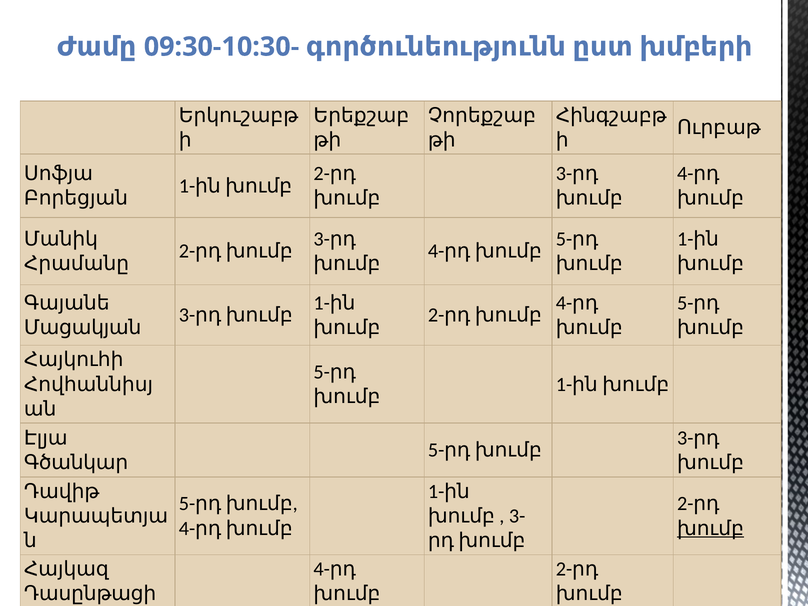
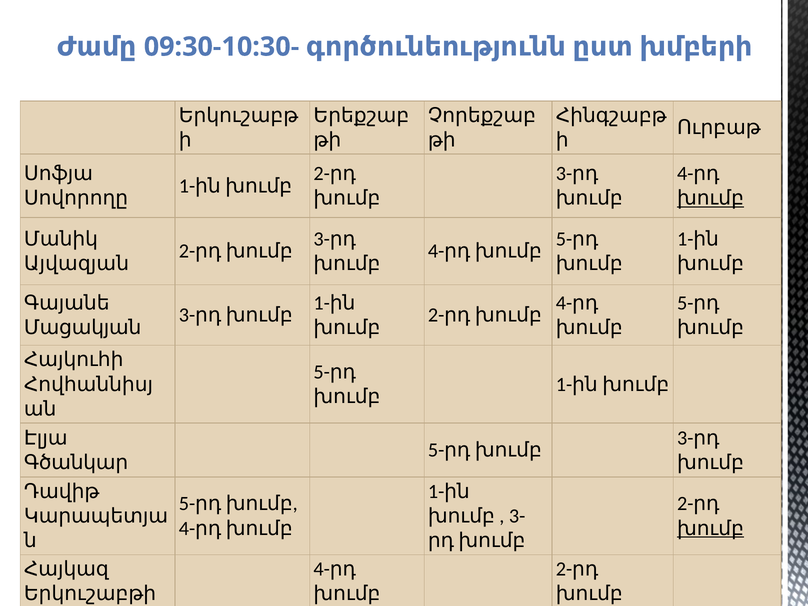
Բորեցյան: Բորեցյան -> Սովորողը
խումբ at (710, 198) underline: none -> present
Հրամանը: Հրամանը -> Այվազյան
Դասընթացի: Դասընթացի -> Երկուշաբթի
